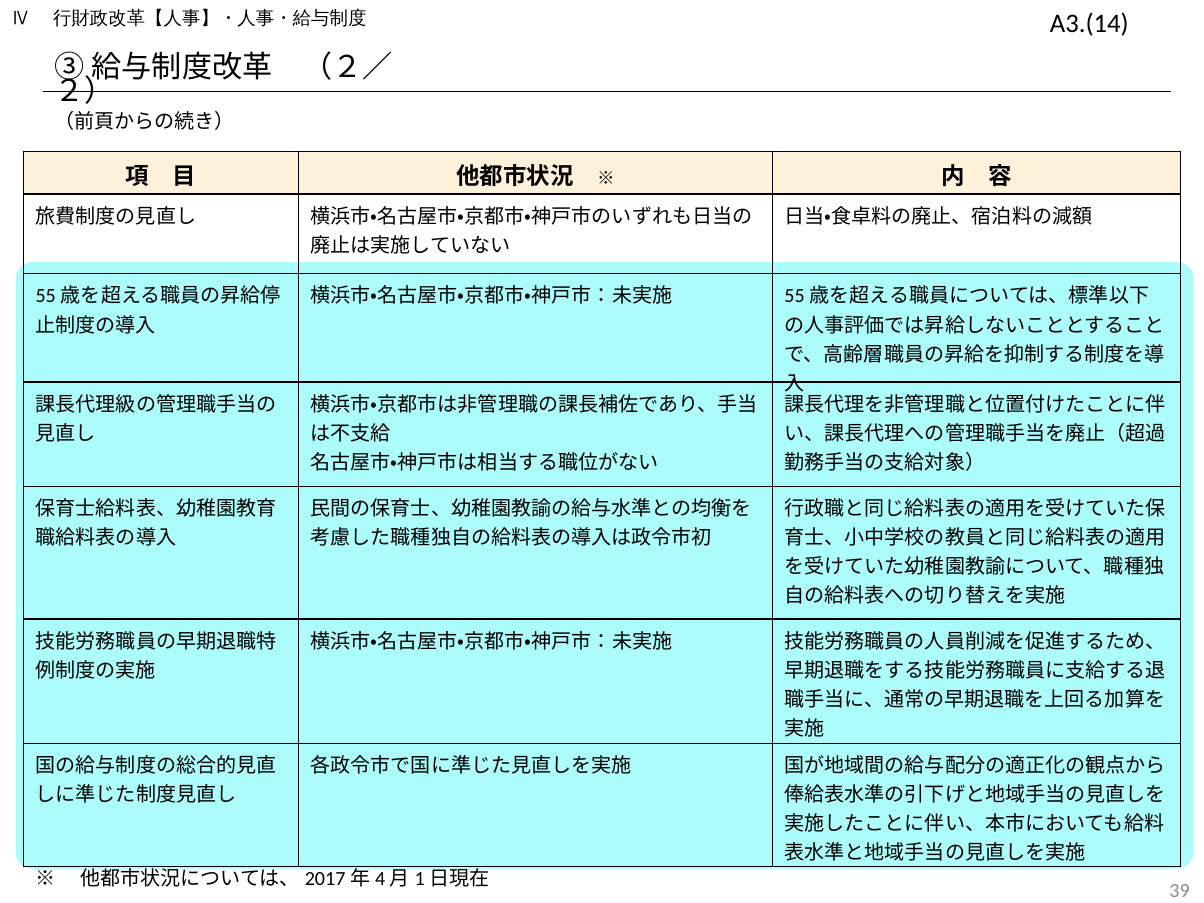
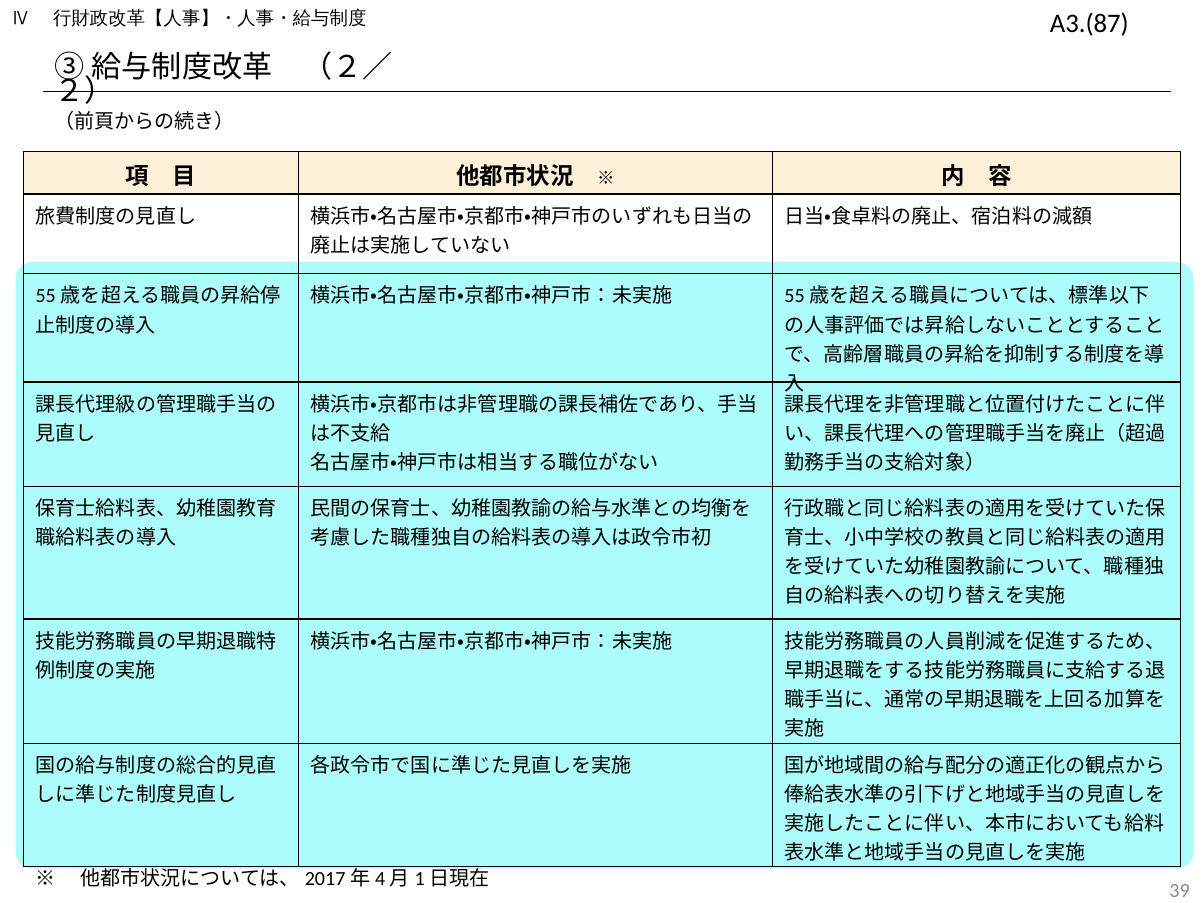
A3.(14: A3.(14 -> A3.(87
